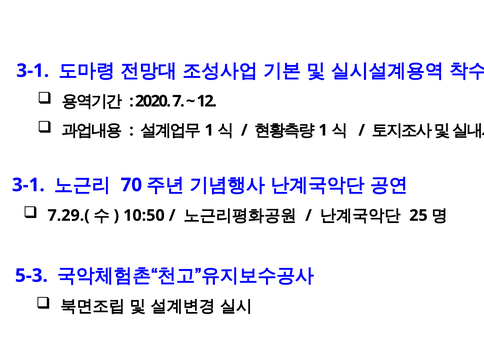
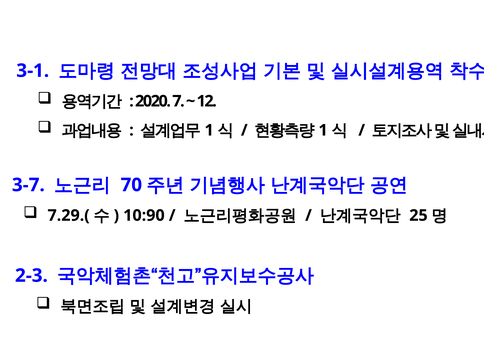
3-1 at (28, 185): 3-1 -> 3-7
10:50: 10:50 -> 10:90
5-3: 5-3 -> 2-3
